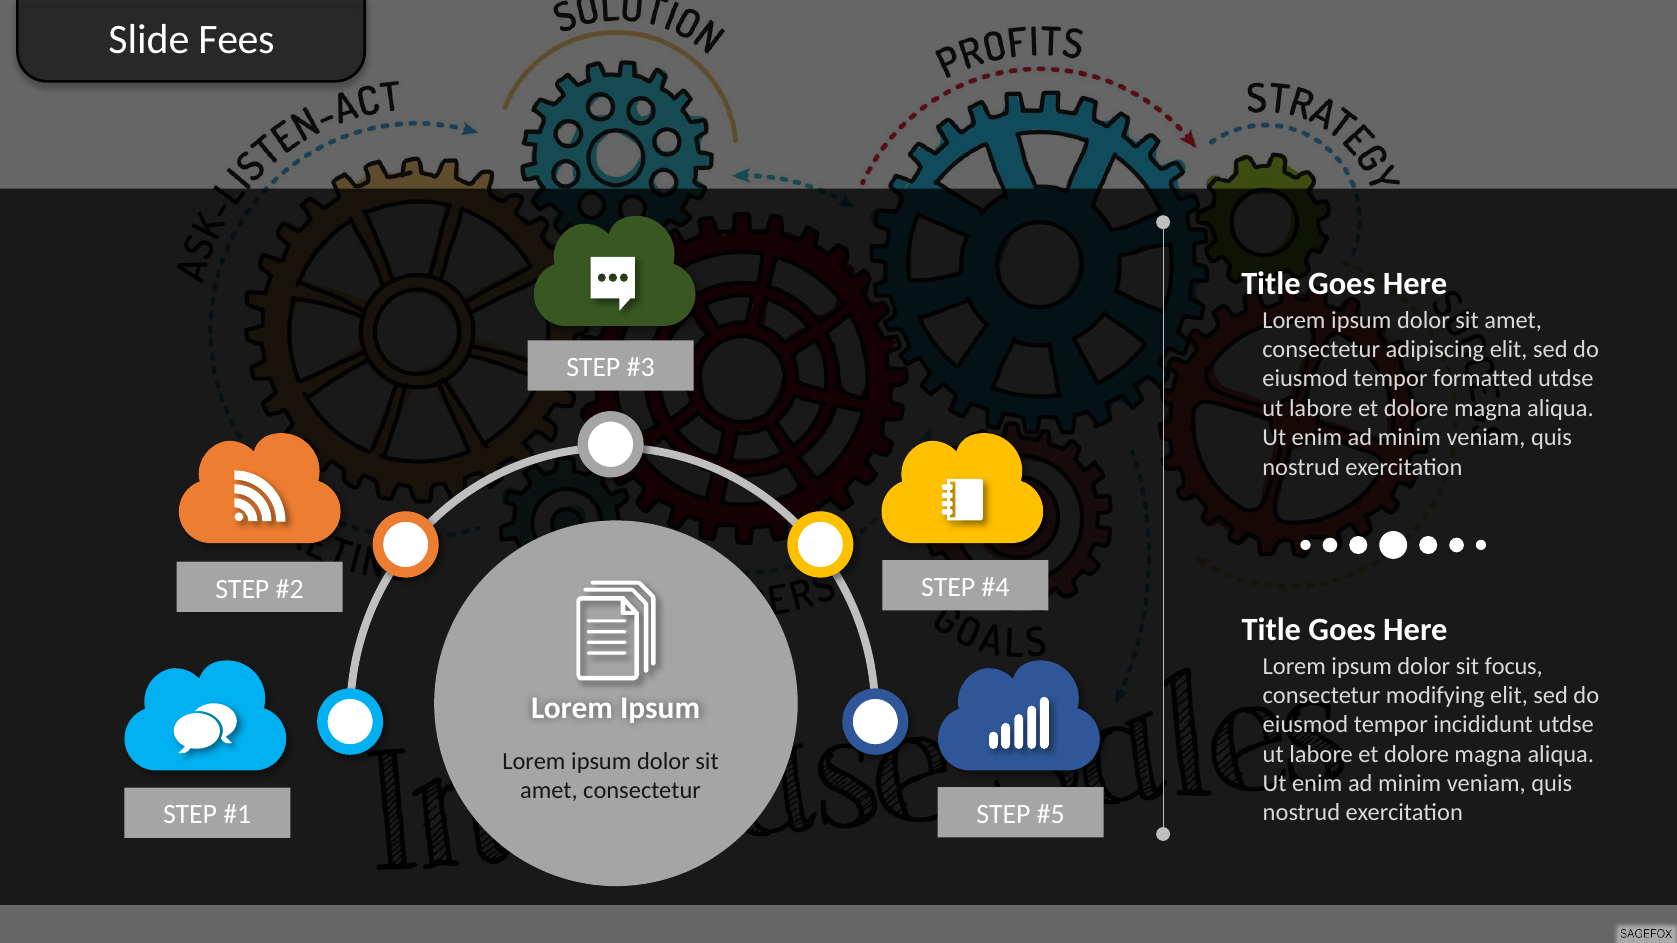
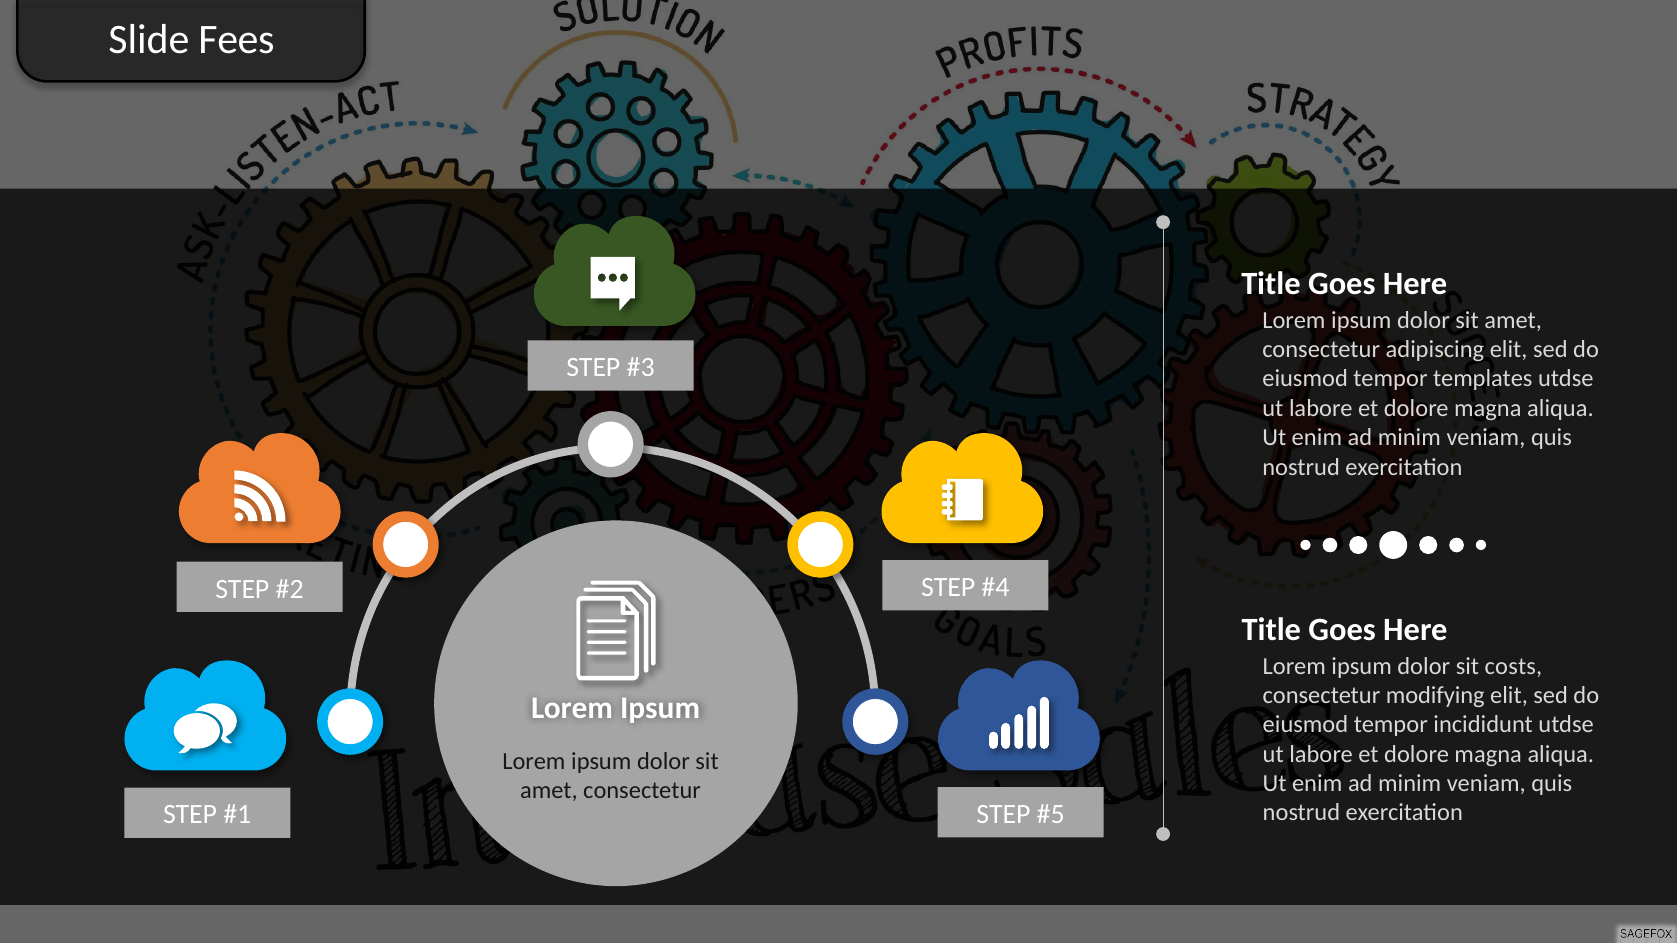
formatted: formatted -> templates
focus: focus -> costs
